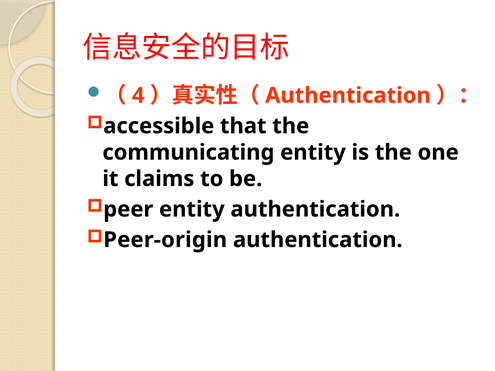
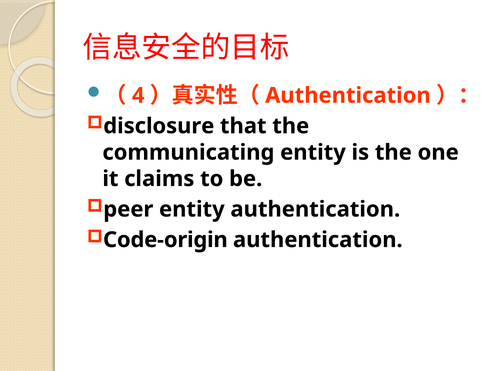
accessible: accessible -> disclosure
Peer-origin: Peer-origin -> Code-origin
